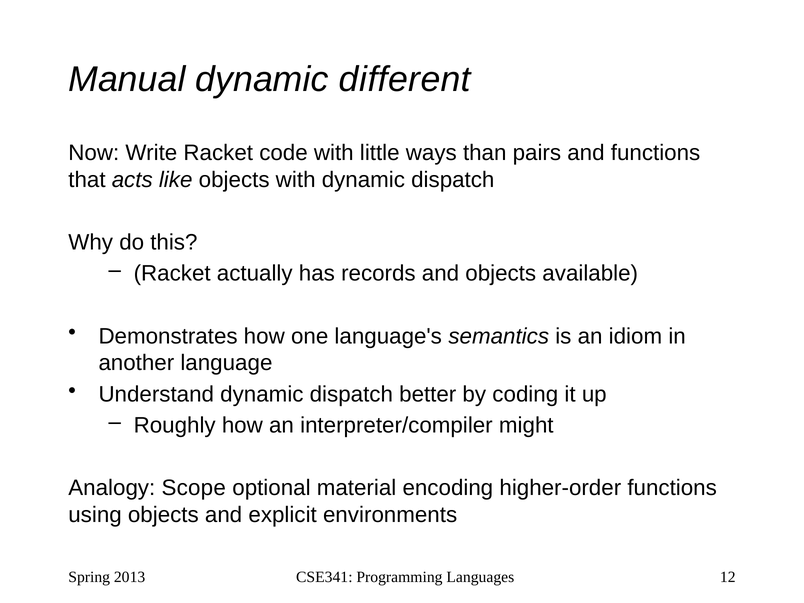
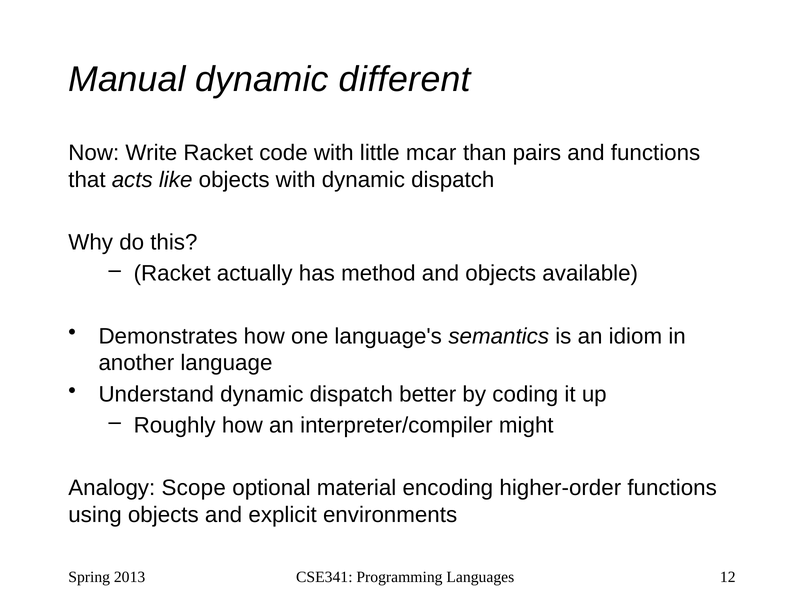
ways: ways -> mcar
records: records -> method
